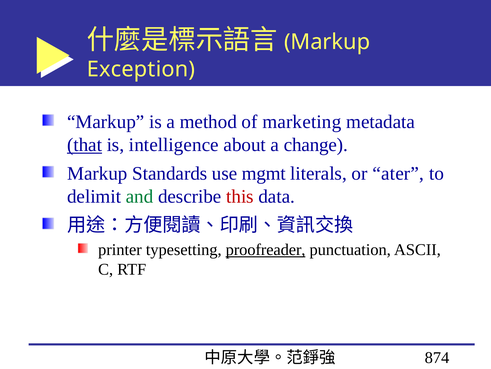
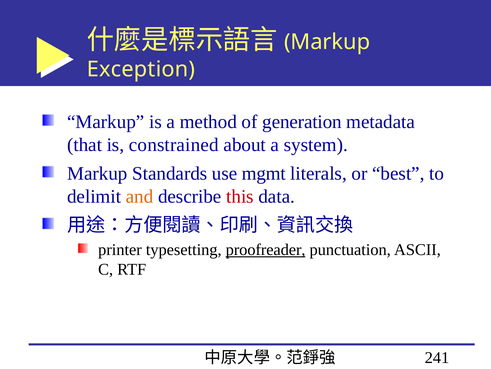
marketing: marketing -> generation
that underline: present -> none
intelligence: intelligence -> constrained
change: change -> system
ater: ater -> best
and colour: green -> orange
874: 874 -> 241
